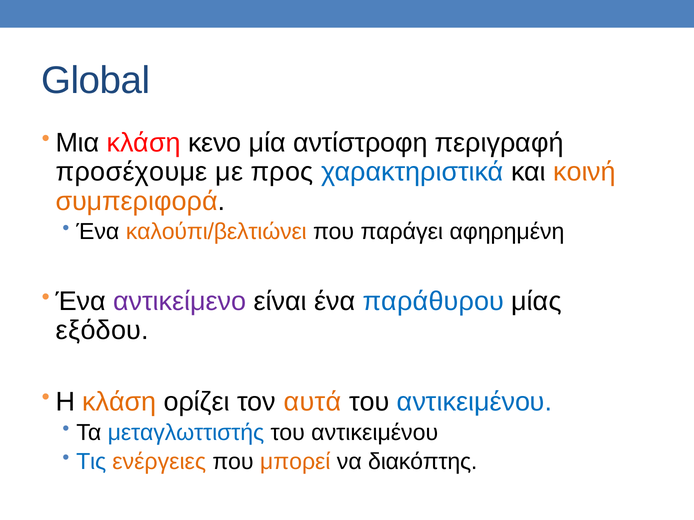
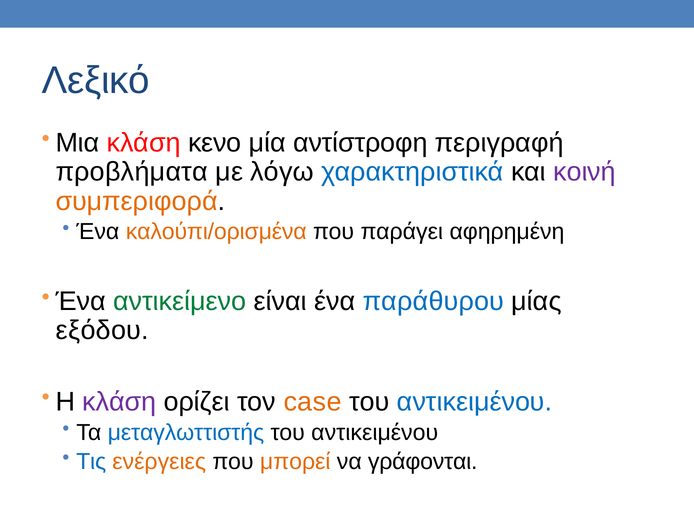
Global: Global -> Λεξικό
προσέχουμε: προσέχουμε -> προβλήματα
προς: προς -> λόγω
κοινή colour: orange -> purple
καλούπι/βελτιώνει: καλούπι/βελτιώνει -> καλούπι/ορισμένα
αντικείμενο colour: purple -> green
κλάση at (119, 402) colour: orange -> purple
αυτά: αυτά -> case
διακόπτης: διακόπτης -> γράφονται
